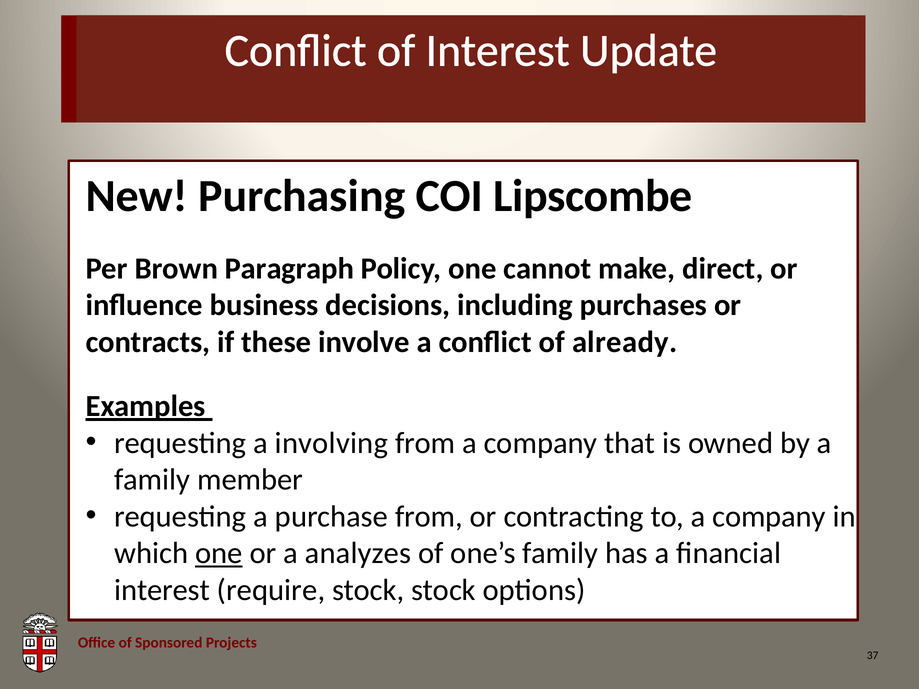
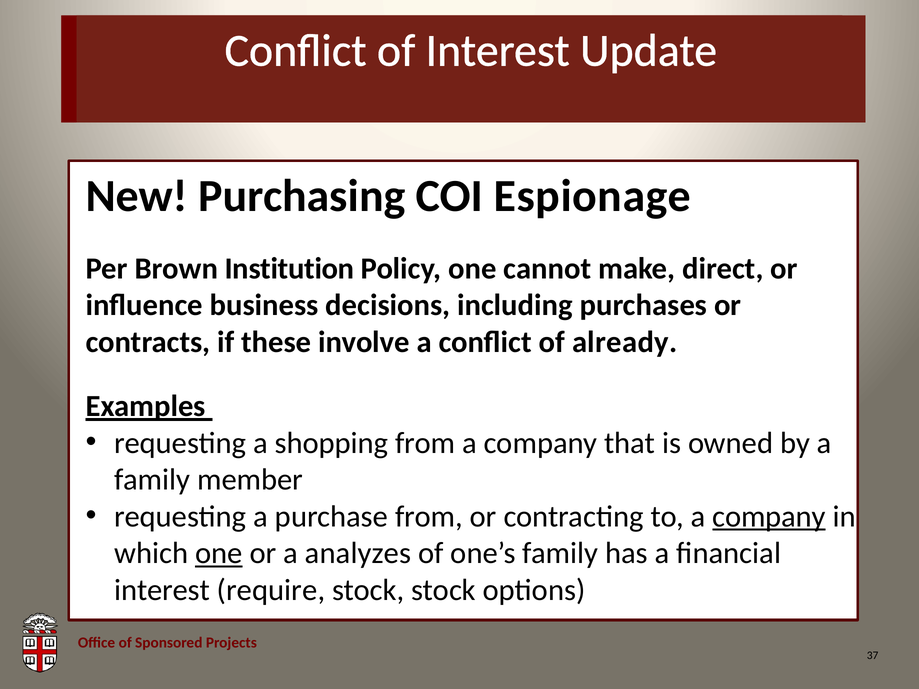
Lipscombe: Lipscombe -> Espionage
Paragraph: Paragraph -> Institution
involving: involving -> shopping
company at (769, 517) underline: none -> present
